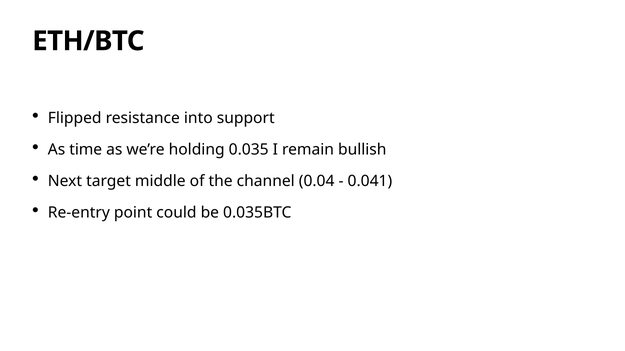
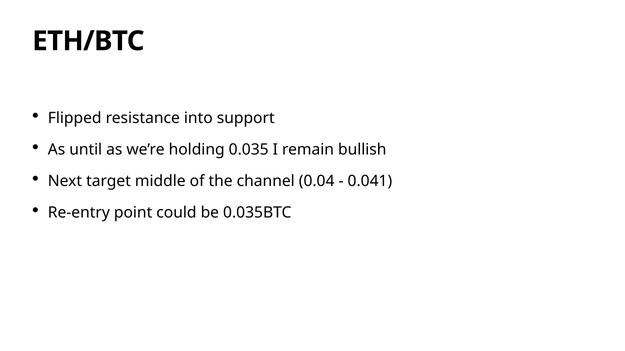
time: time -> until
